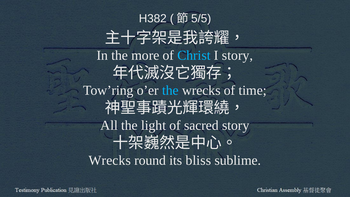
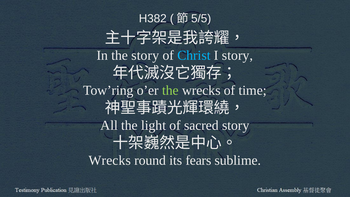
the more: more -> story
the at (170, 90) colour: light blue -> light green
bliss: bliss -> fears
